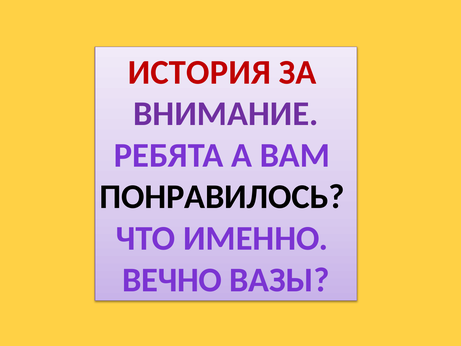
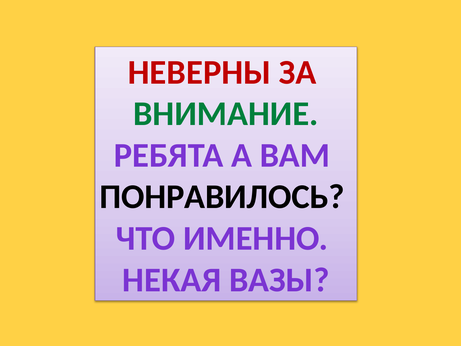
ИСТОРИЯ: ИСТОРИЯ -> НЕВЕРНЫ
ВНИМАНИЕ colour: purple -> green
ВЕЧНО: ВЕЧНО -> НЕКАЯ
